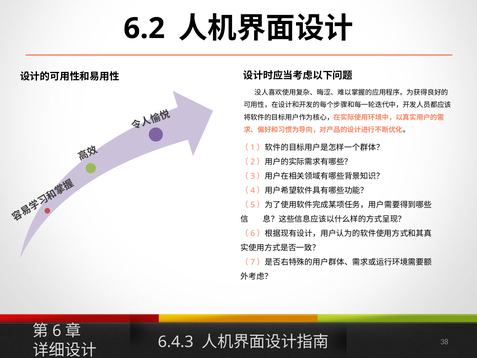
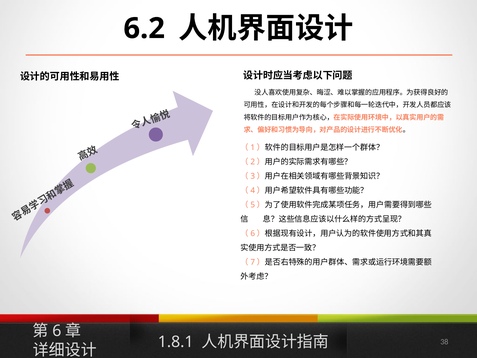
6.4.3: 6.4.3 -> 1.8.1
